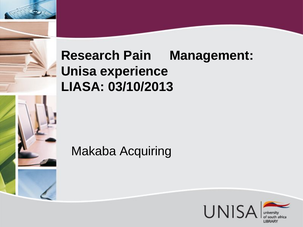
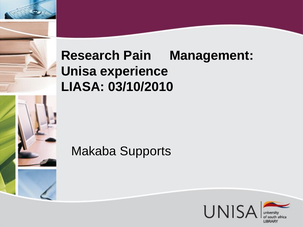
03/10/2013: 03/10/2013 -> 03/10/2010
Acquiring: Acquiring -> Supports
